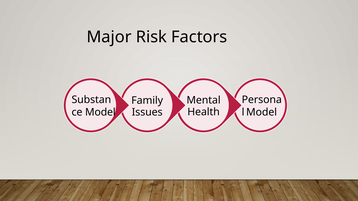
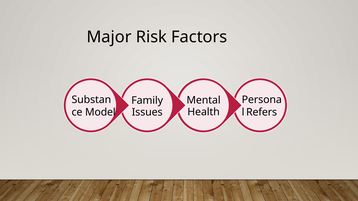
Model at (262, 112): Model -> Refers
